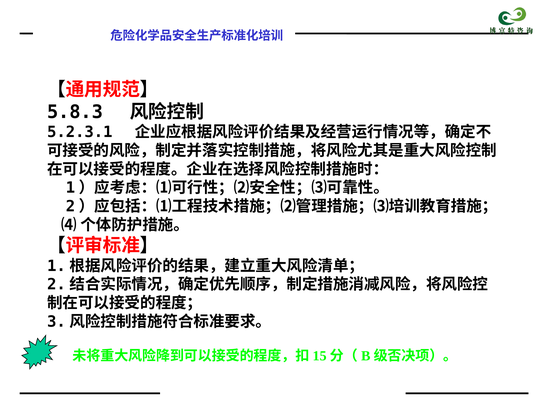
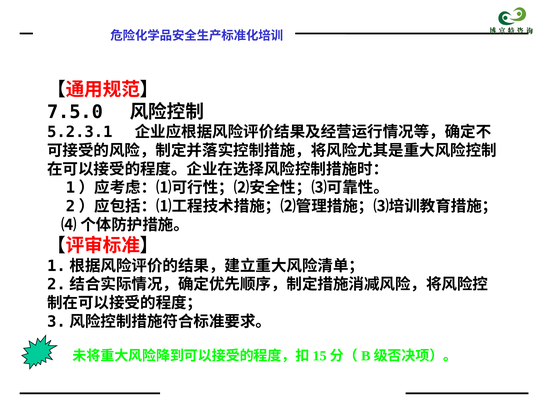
5.8.3: 5.8.3 -> 7.5.0
